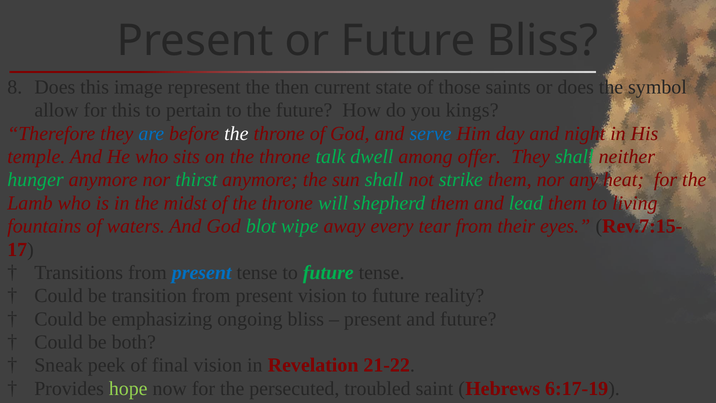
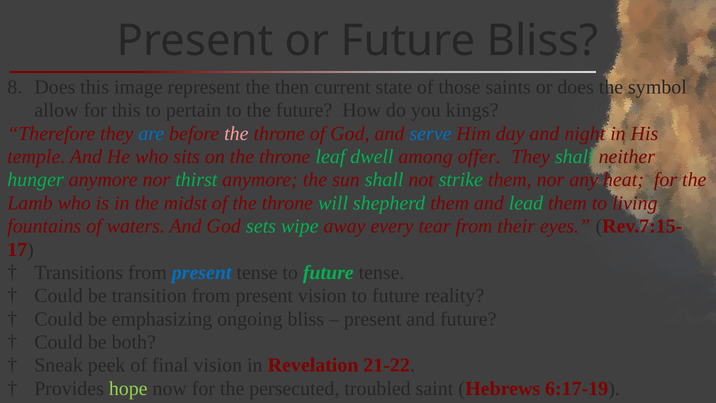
the at (236, 133) colour: white -> pink
talk: talk -> leaf
blot: blot -> sets
